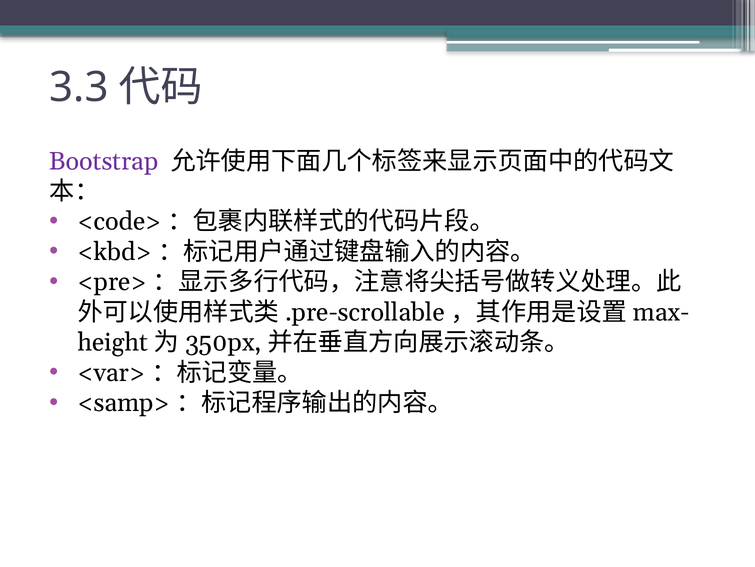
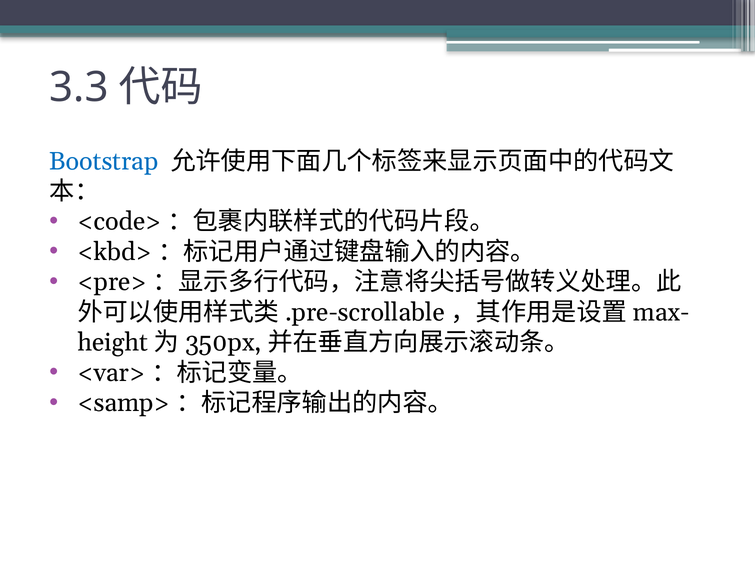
Bootstrap colour: purple -> blue
